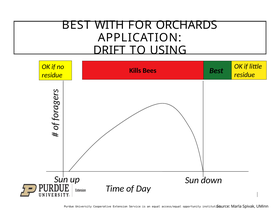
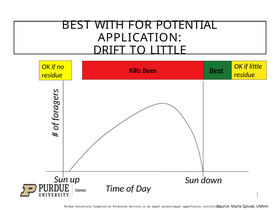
ORCHARDS: ORCHARDS -> POTENTIAL
TO USING: USING -> LITTLE
